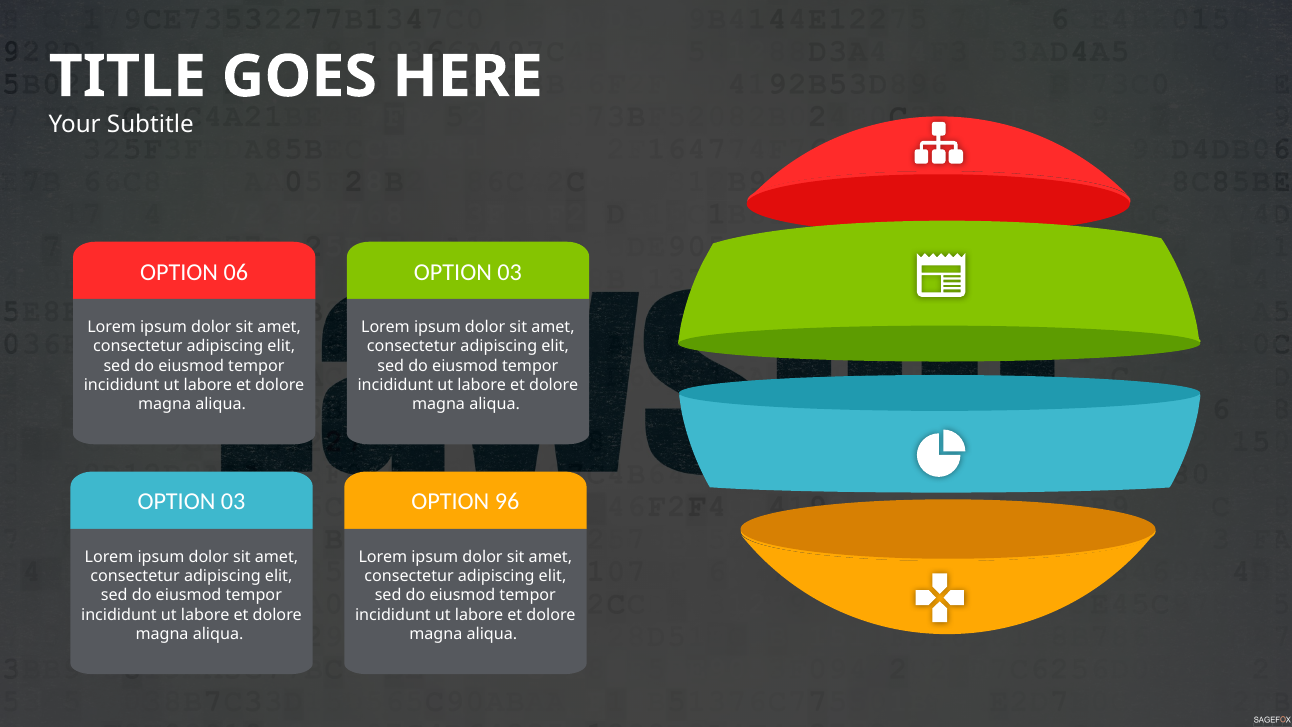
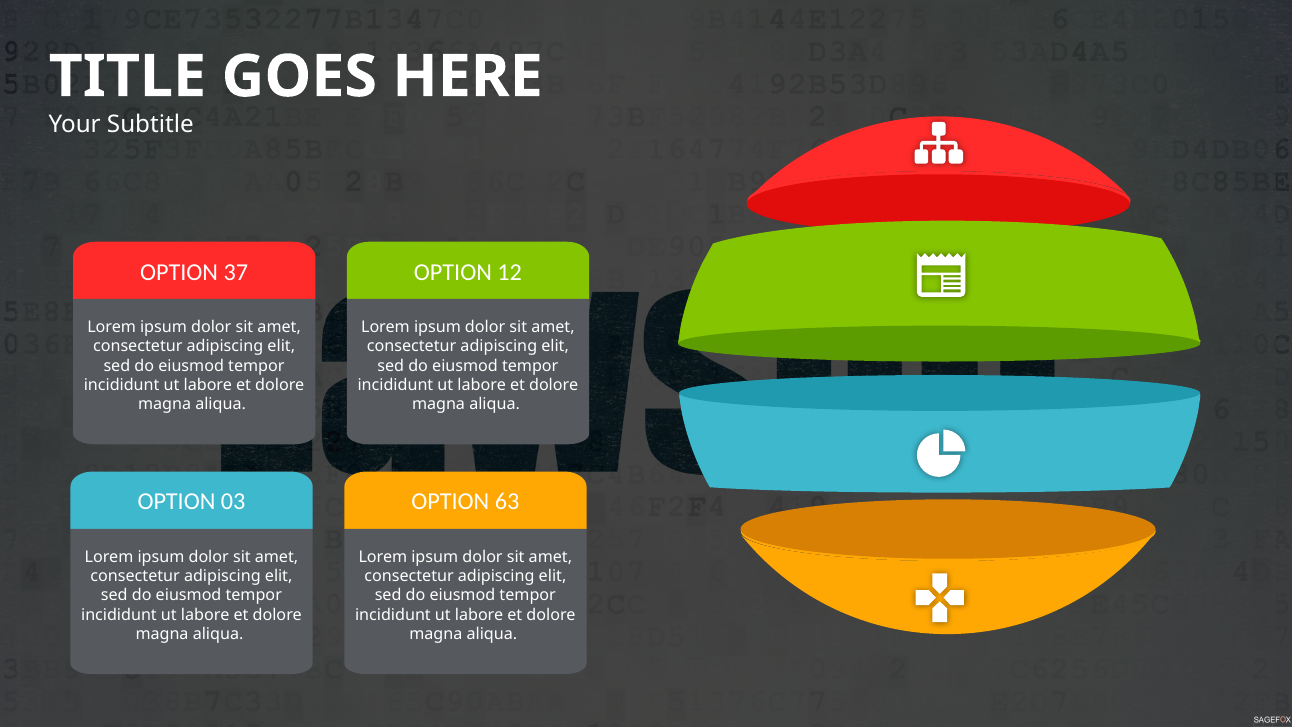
06: 06 -> 37
03 at (510, 272): 03 -> 12
96: 96 -> 63
